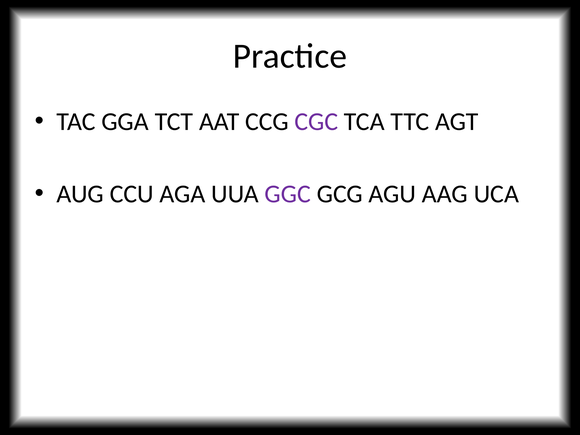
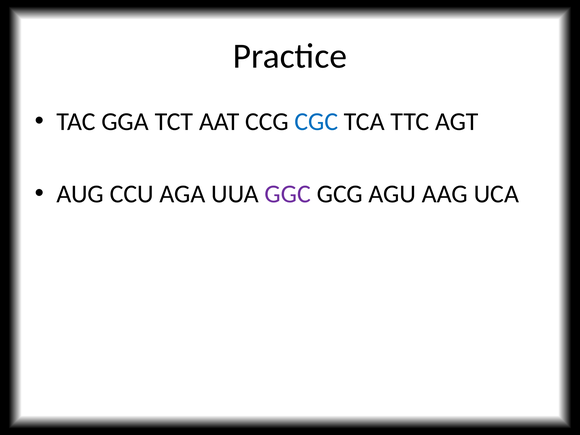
CGC colour: purple -> blue
